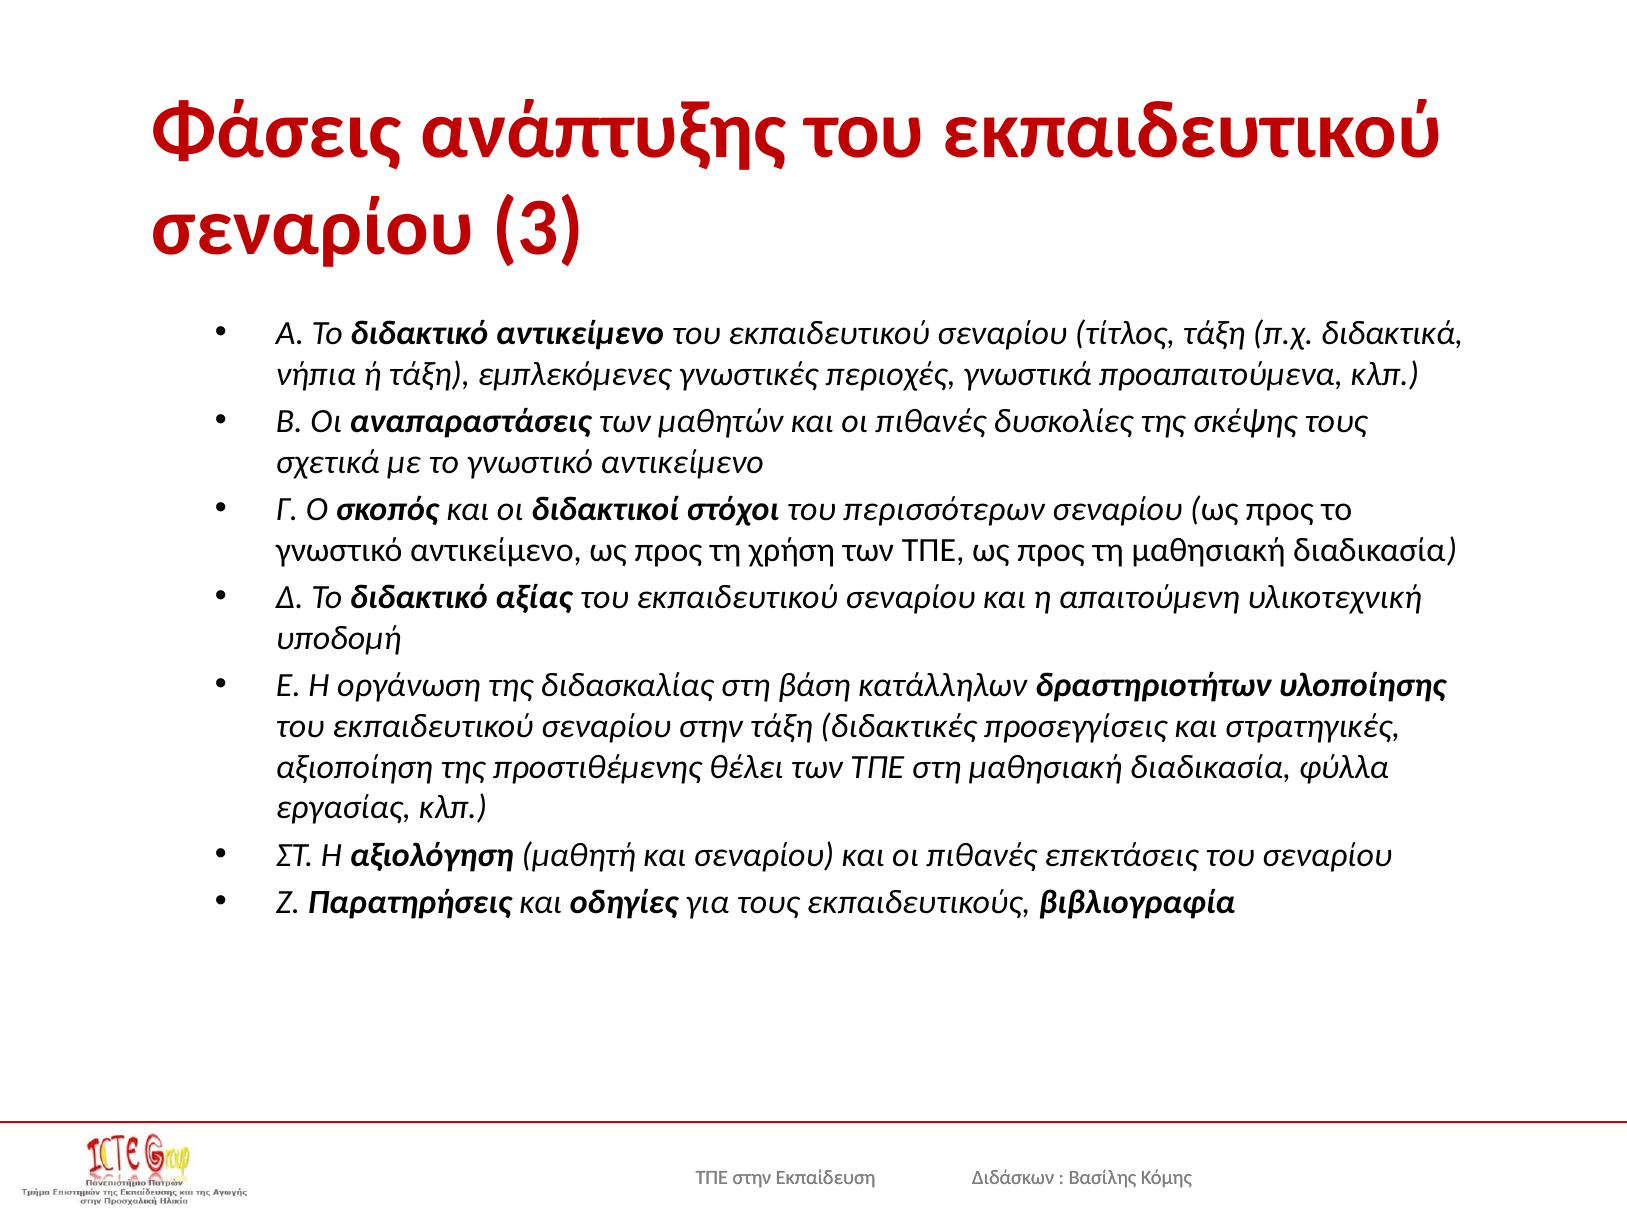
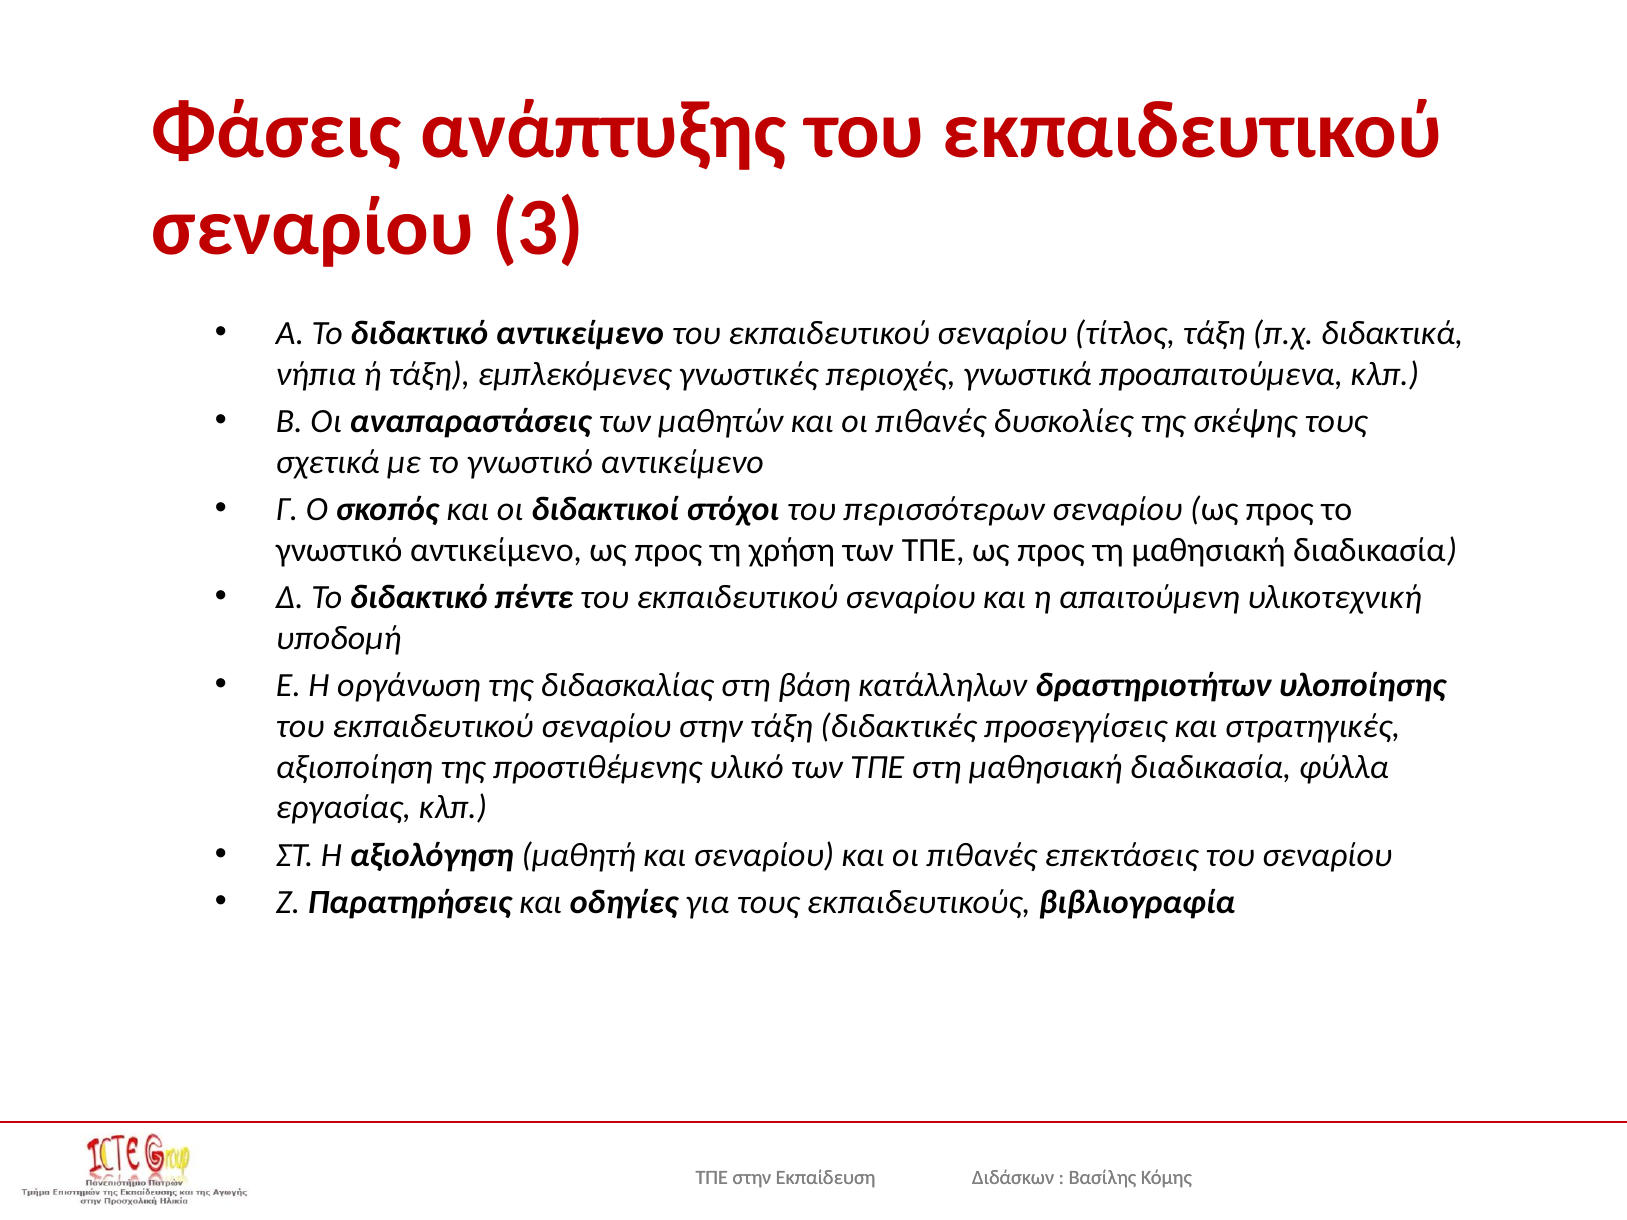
αξίας: αξίας -> πέντε
θέλει: θέλει -> υλικό
